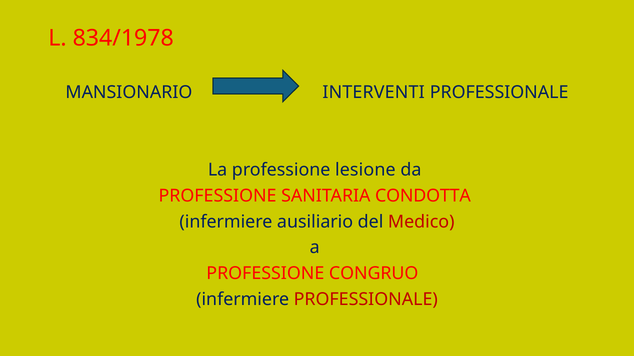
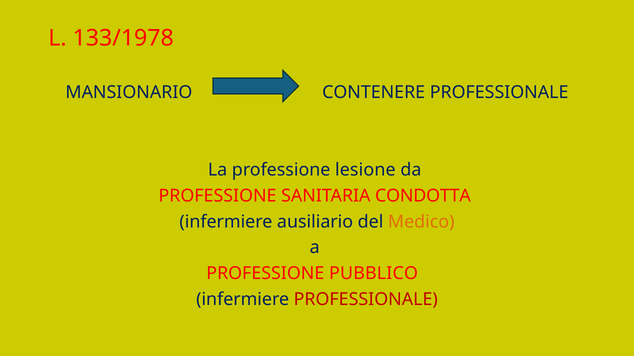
834/1978: 834/1978 -> 133/1978
INTERVENTI: INTERVENTI -> CONTENERE
Medico colour: red -> orange
CONGRUO: CONGRUO -> PUBBLICO
